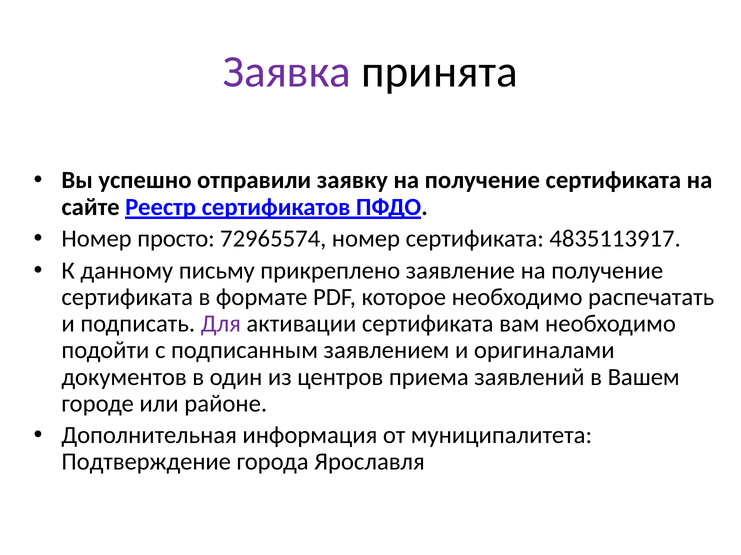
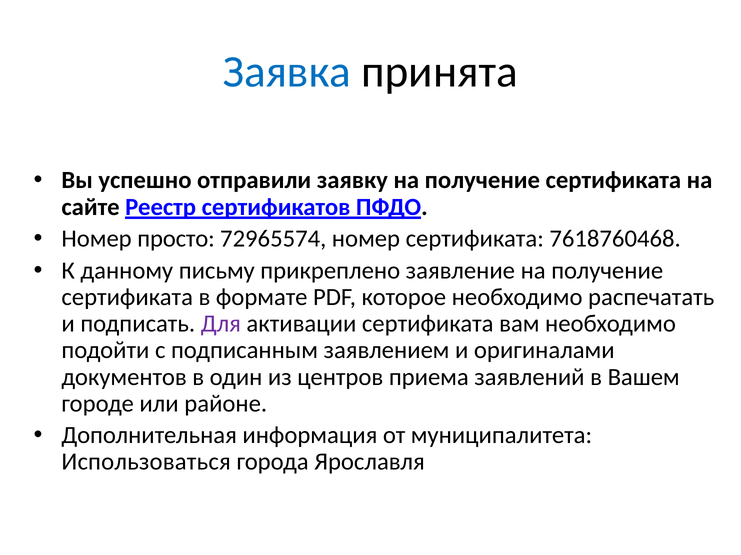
Заявка colour: purple -> blue
4835113917: 4835113917 -> 7618760468
Подтверждение: Подтверждение -> Использоваться
